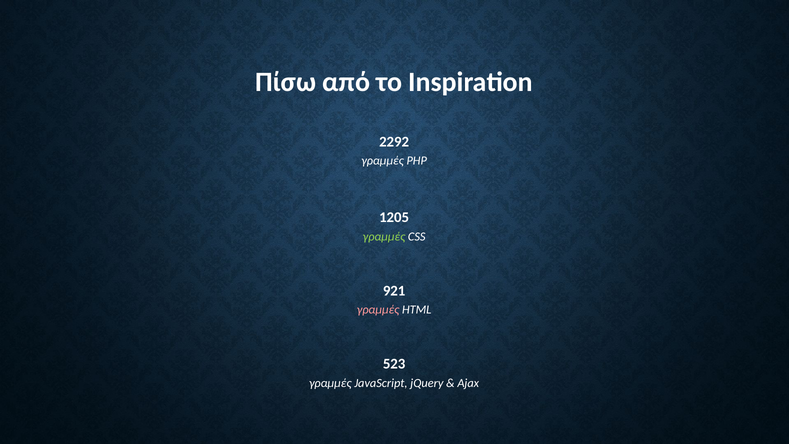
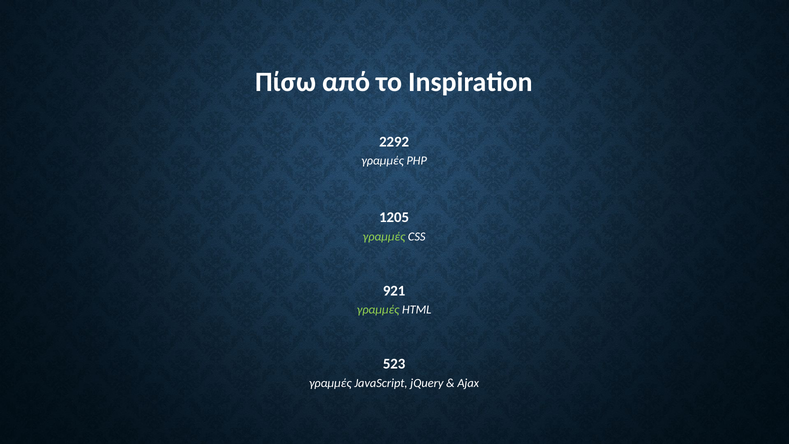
γραμμές at (378, 310) colour: pink -> light green
